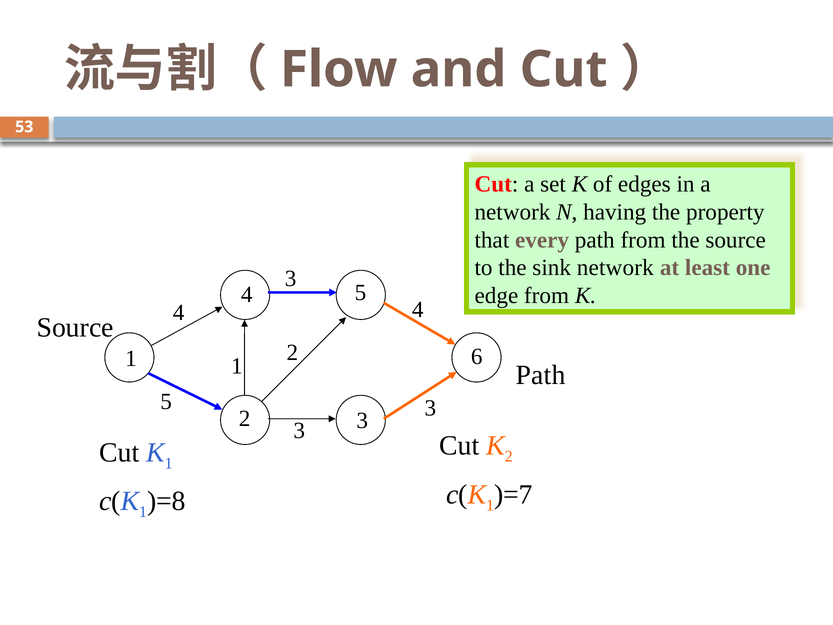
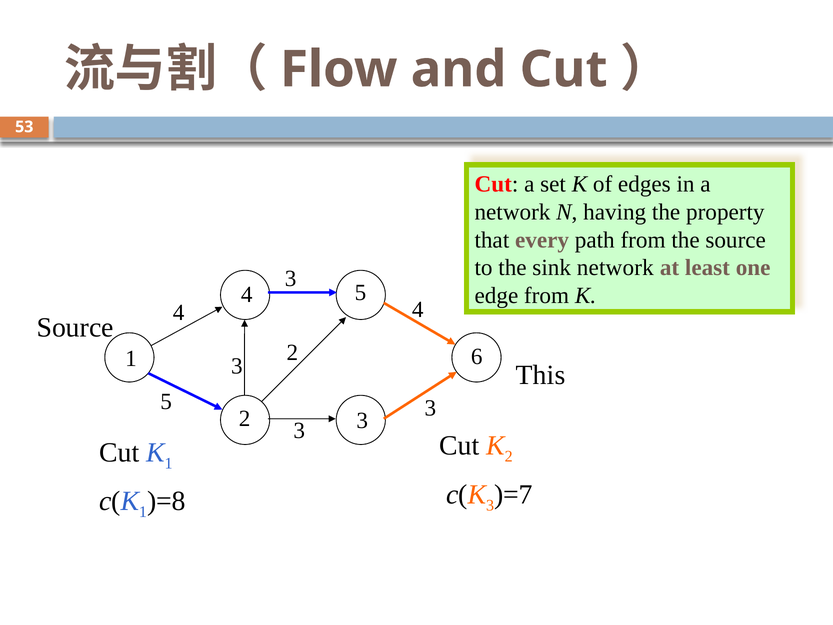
1 1: 1 -> 3
Path at (541, 375): Path -> This
1 at (490, 505): 1 -> 3
